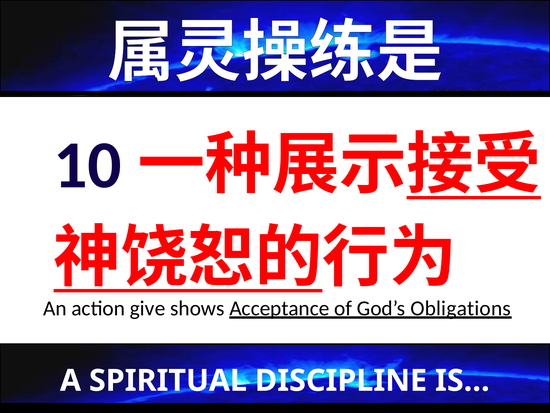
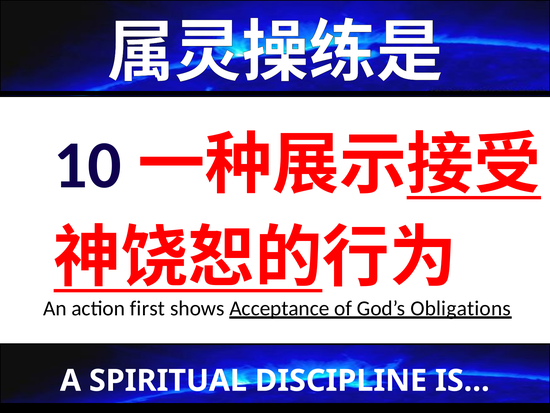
give: give -> first
